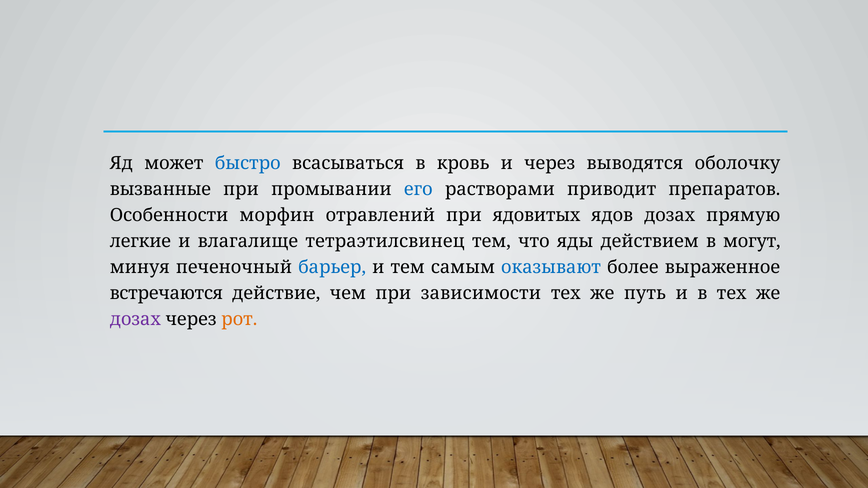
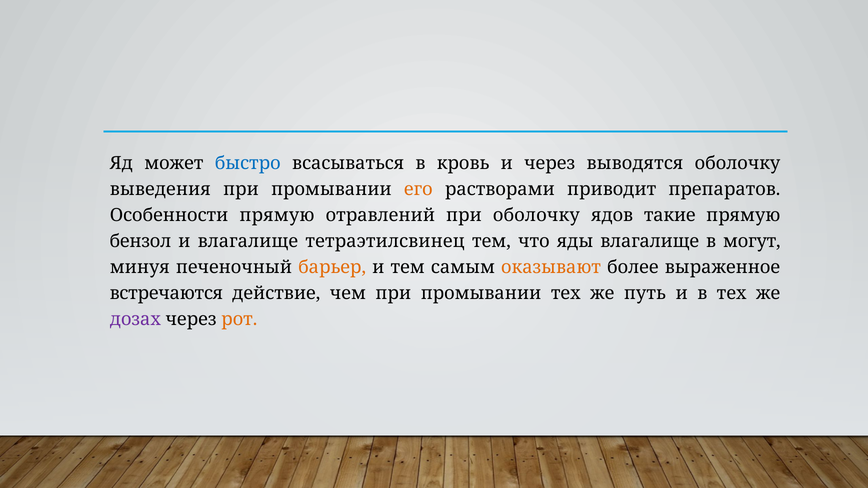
вызванные: вызванные -> выведения
его colour: blue -> orange
Особенности морфин: морфин -> прямую
при ядовитых: ядовитых -> оболочку
ядов дозах: дозах -> такие
легкие: легкие -> бензол
яды действием: действием -> влагалище
барьер colour: blue -> orange
оказывают colour: blue -> orange
чем при зависимости: зависимости -> промывании
